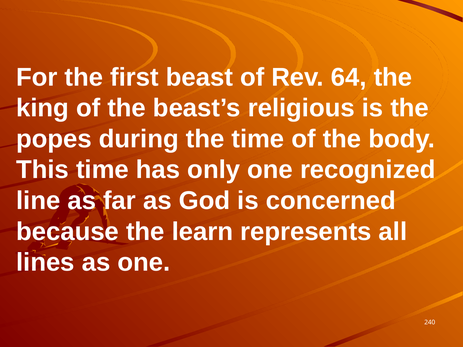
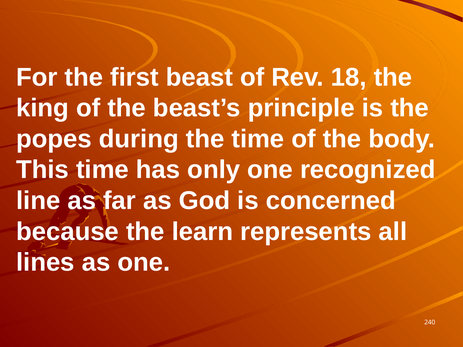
64: 64 -> 18
religious: religious -> principle
